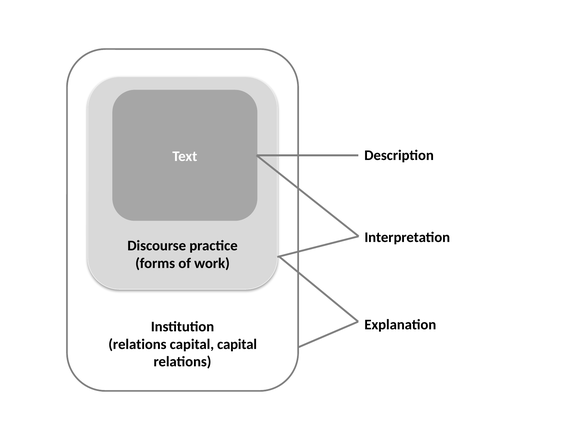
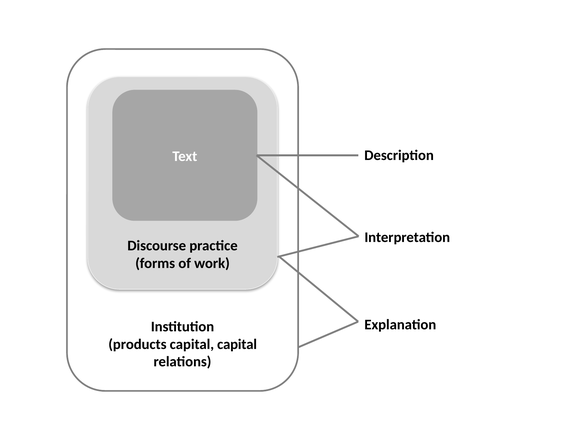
relations at (137, 344): relations -> products
